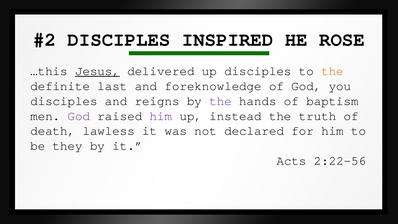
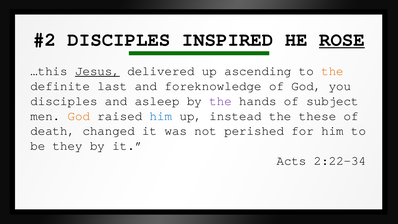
ROSE underline: none -> present
up disciples: disciples -> ascending
reigns: reigns -> asleep
baptism: baptism -> subject
God at (79, 116) colour: purple -> orange
him at (161, 116) colour: purple -> blue
truth: truth -> these
lawless: lawless -> changed
declared: declared -> perished
2:22-56: 2:22-56 -> 2:22-34
